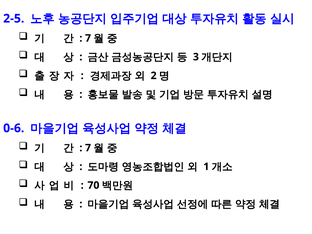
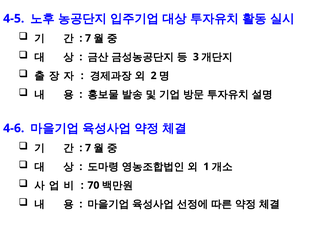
2-5: 2-5 -> 4-5
0-6: 0-6 -> 4-6
